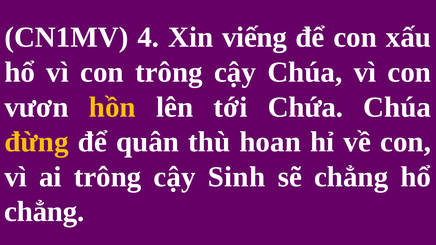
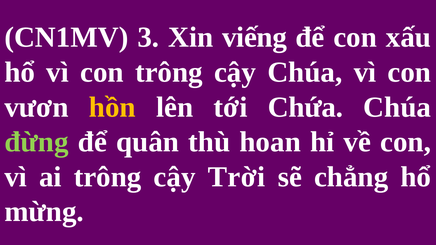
4: 4 -> 3
đừng colour: yellow -> light green
Sinh: Sinh -> Trời
chẳng at (44, 212): chẳng -> mừng
